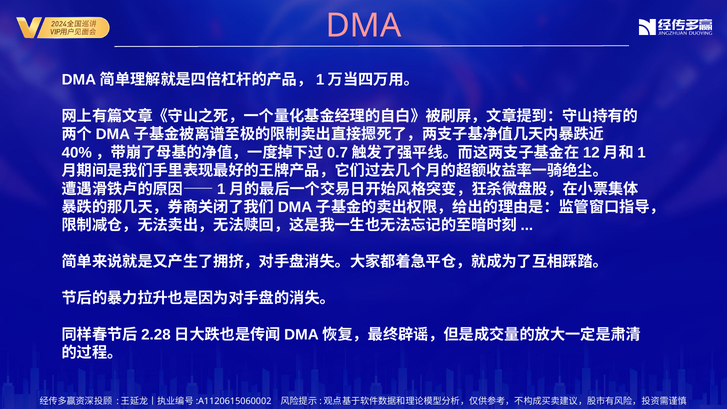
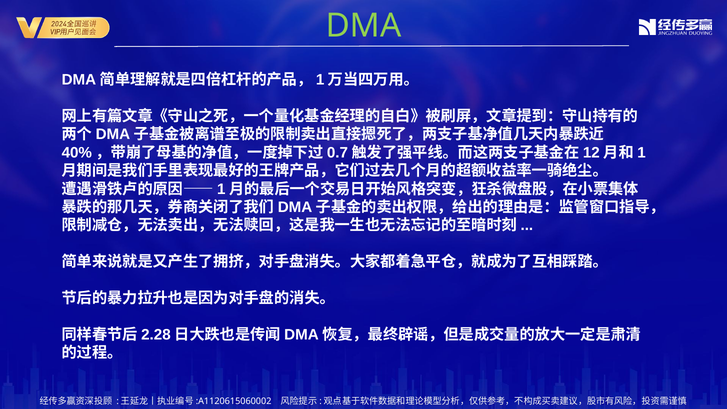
DMA colour: pink -> light green
